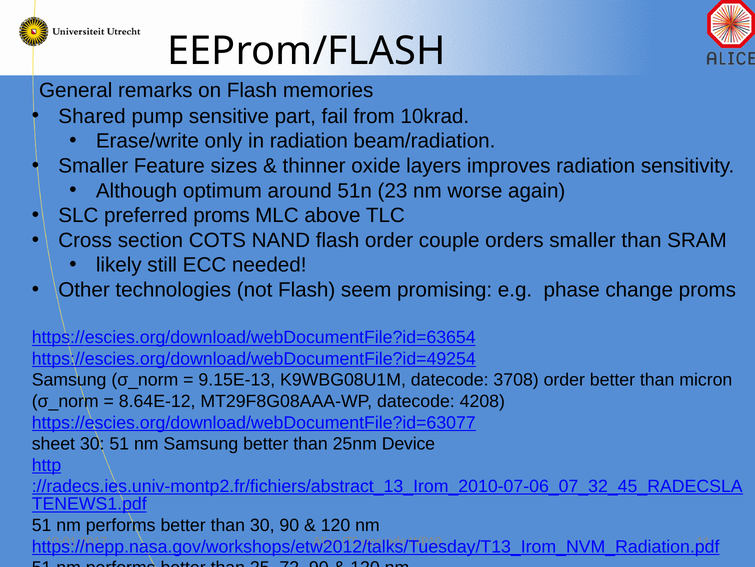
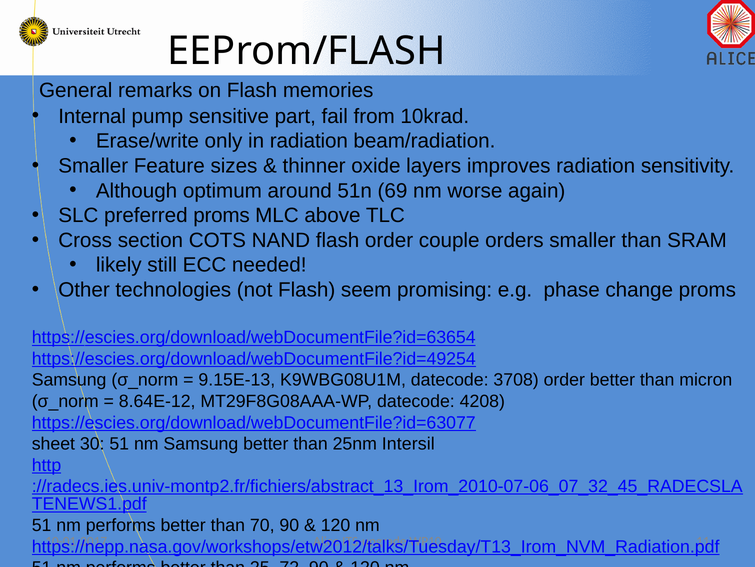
Shared: Shared -> Internal
23: 23 -> 69
Device: Device -> Intersil
than 30: 30 -> 70
